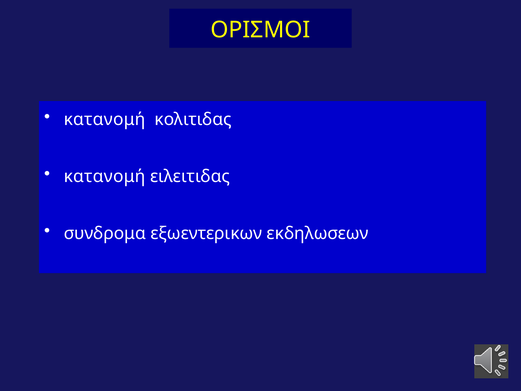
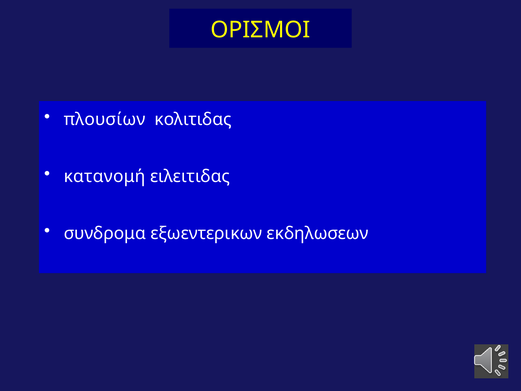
κατανομή at (105, 119): κατανομή -> πλουσίων
